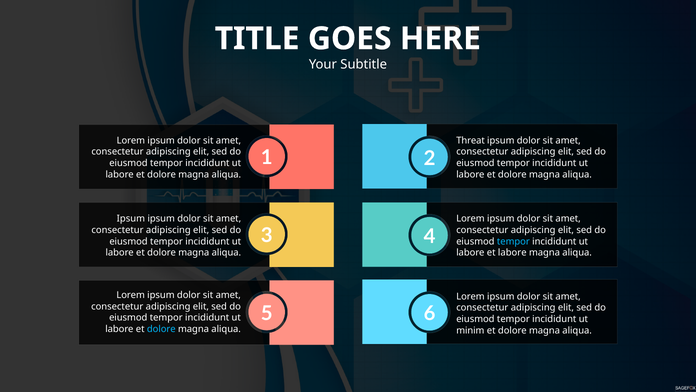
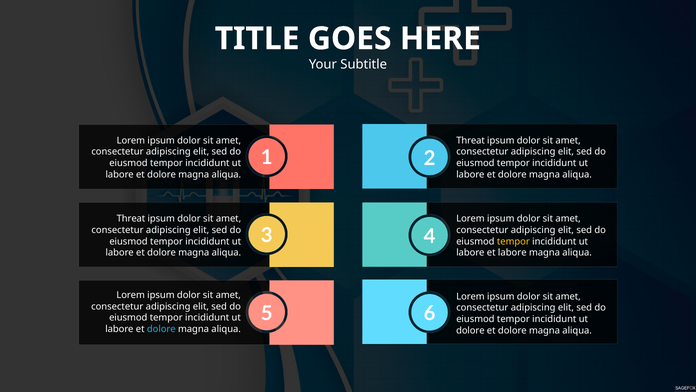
Ipsum at (131, 218): Ipsum -> Threat
tempor at (513, 241) colour: light blue -> yellow
minim at (470, 330): minim -> dolore
